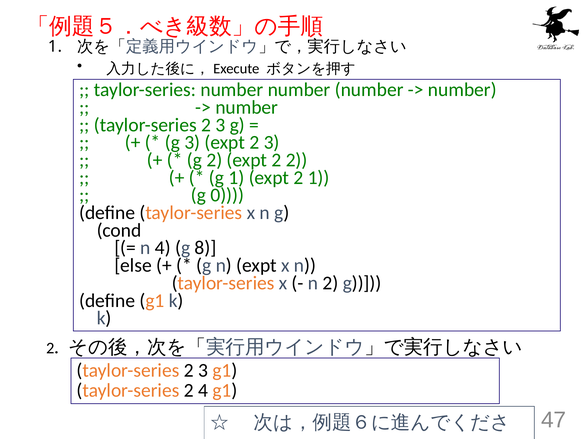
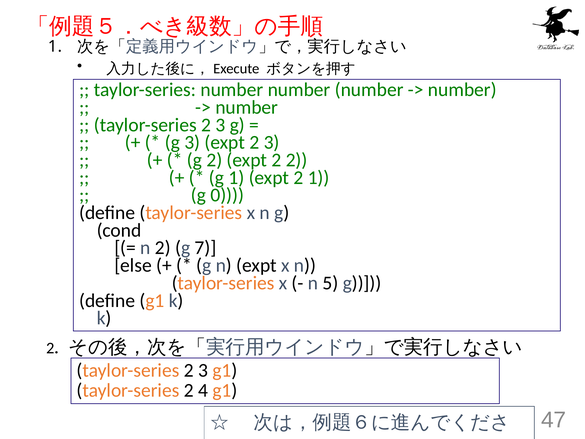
n 4: 4 -> 2
8: 8 -> 7
n 2: 2 -> 5
